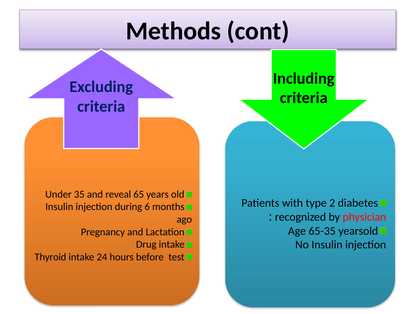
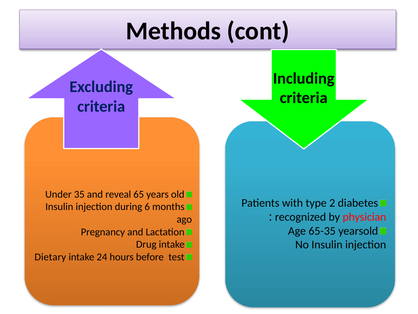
Thyroid: Thyroid -> Dietary
